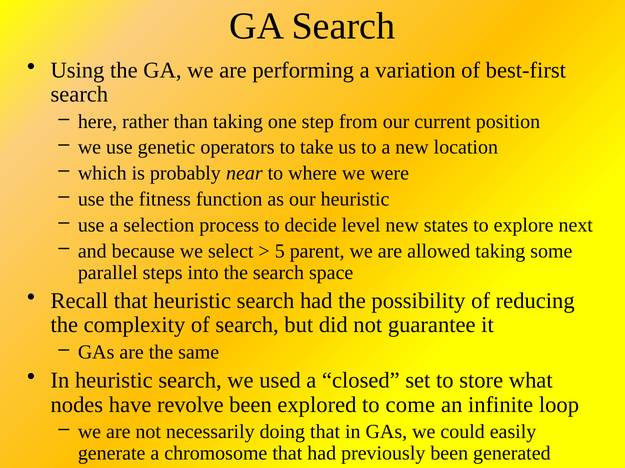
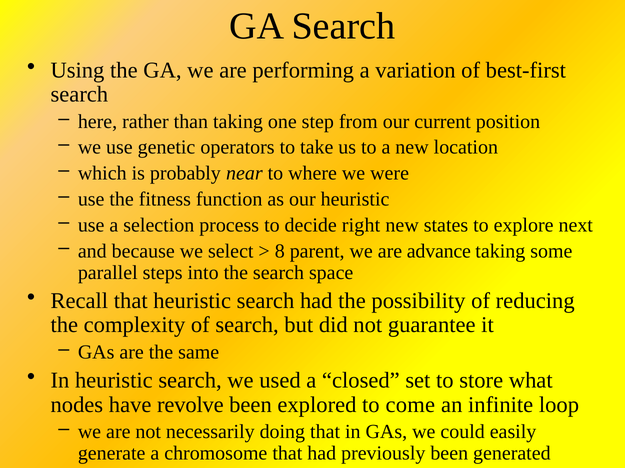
level: level -> right
5: 5 -> 8
allowed: allowed -> advance
